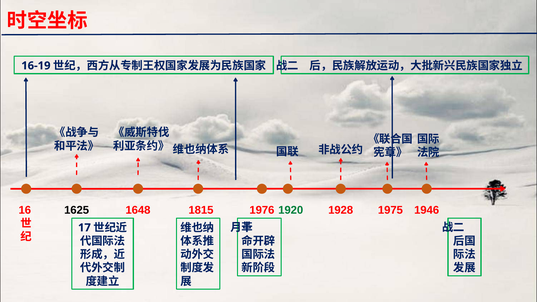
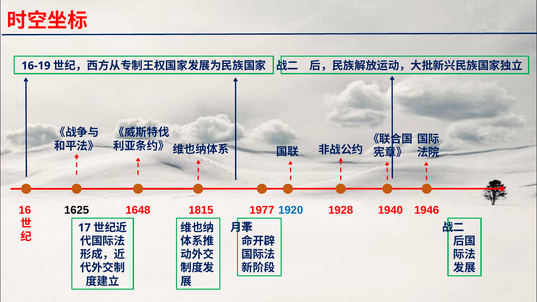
1976: 1976 -> 1977
1920 colour: green -> blue
1975: 1975 -> 1940
